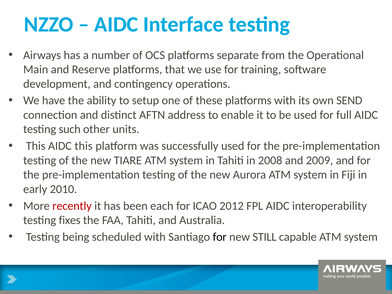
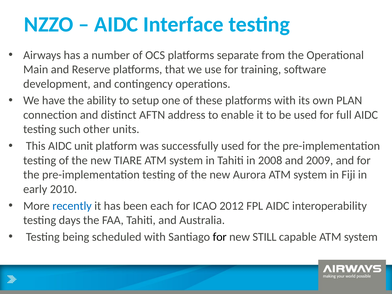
SEND: SEND -> PLAN
AIDC this: this -> unit
recently colour: red -> blue
fixes: fixes -> days
